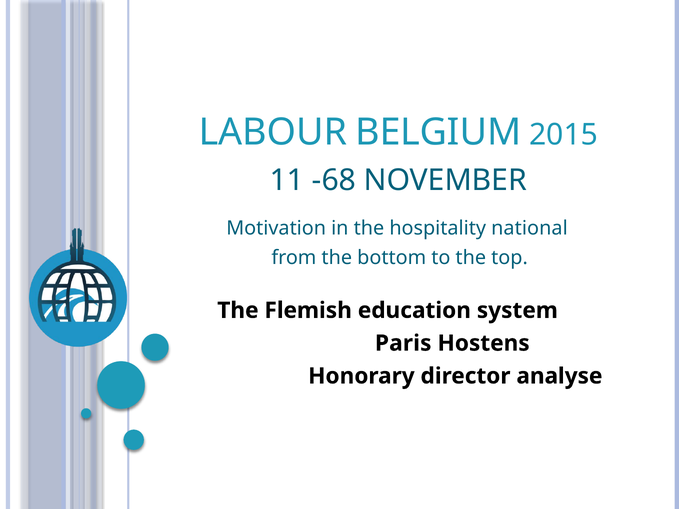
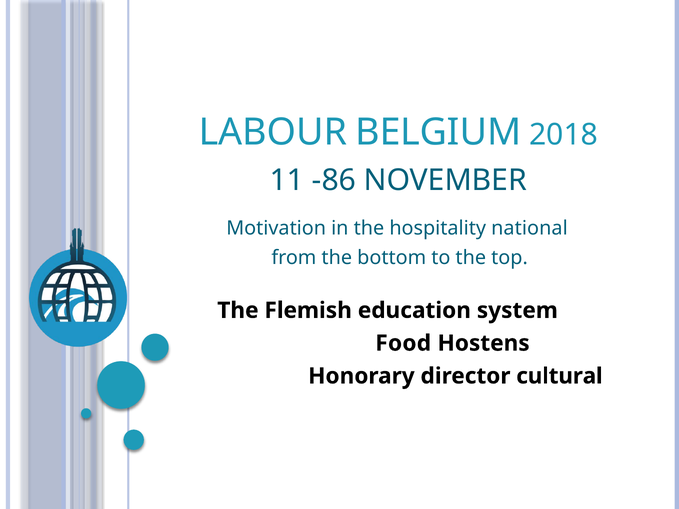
2015: 2015 -> 2018
-68: -68 -> -86
Paris: Paris -> Food
analyse: analyse -> cultural
